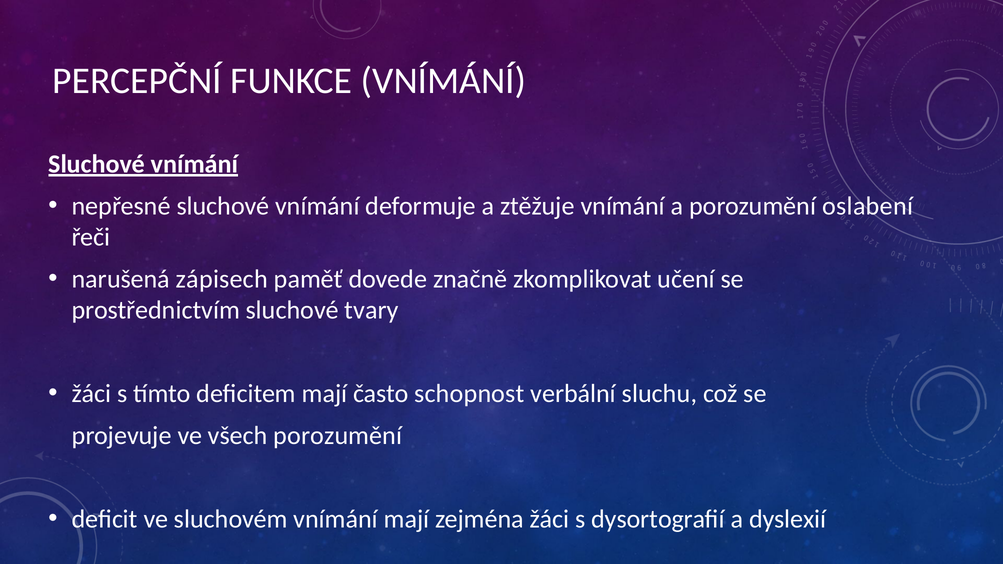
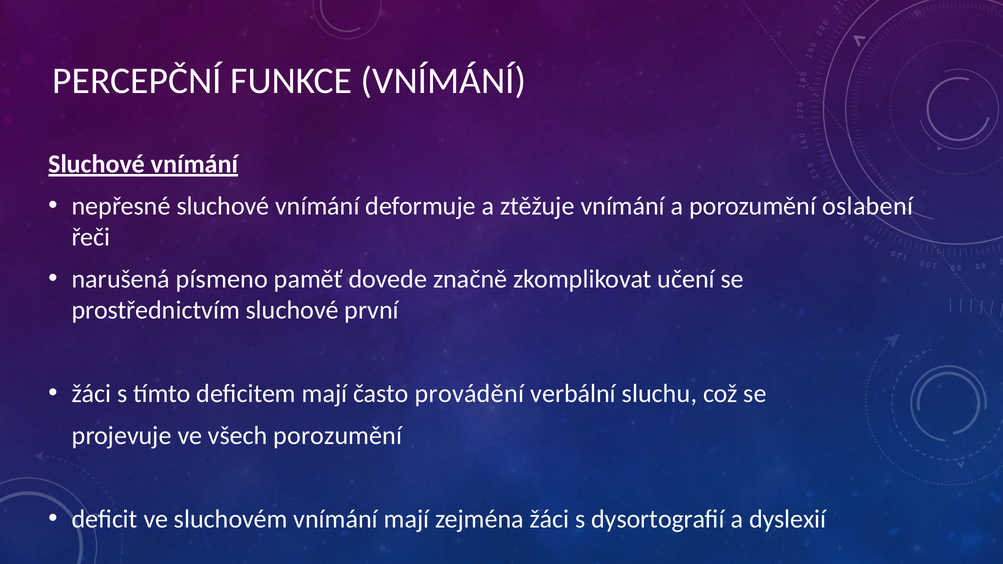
zápisech: zápisech -> písmeno
tvary: tvary -> první
schopnost: schopnost -> provádění
